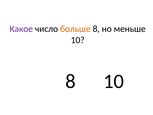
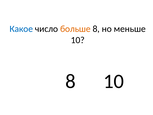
Какое colour: purple -> blue
